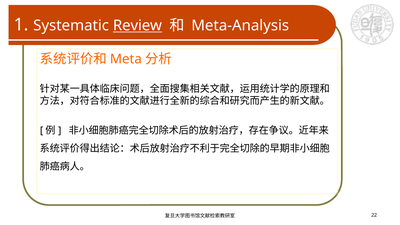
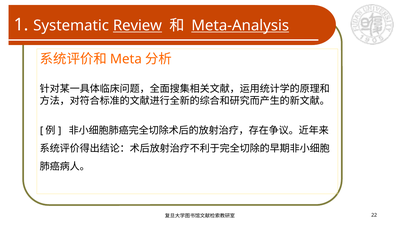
Meta-Analysis underline: none -> present
